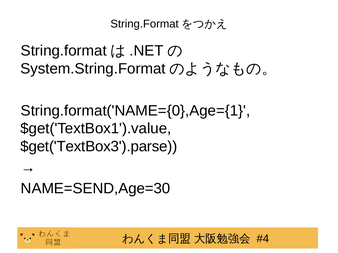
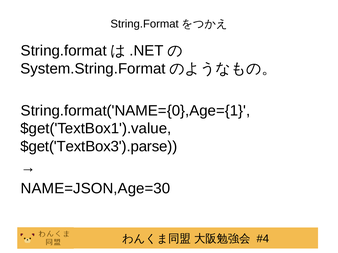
NAME=SEND,Age=30: NAME=SEND,Age=30 -> NAME=JSON,Age=30
